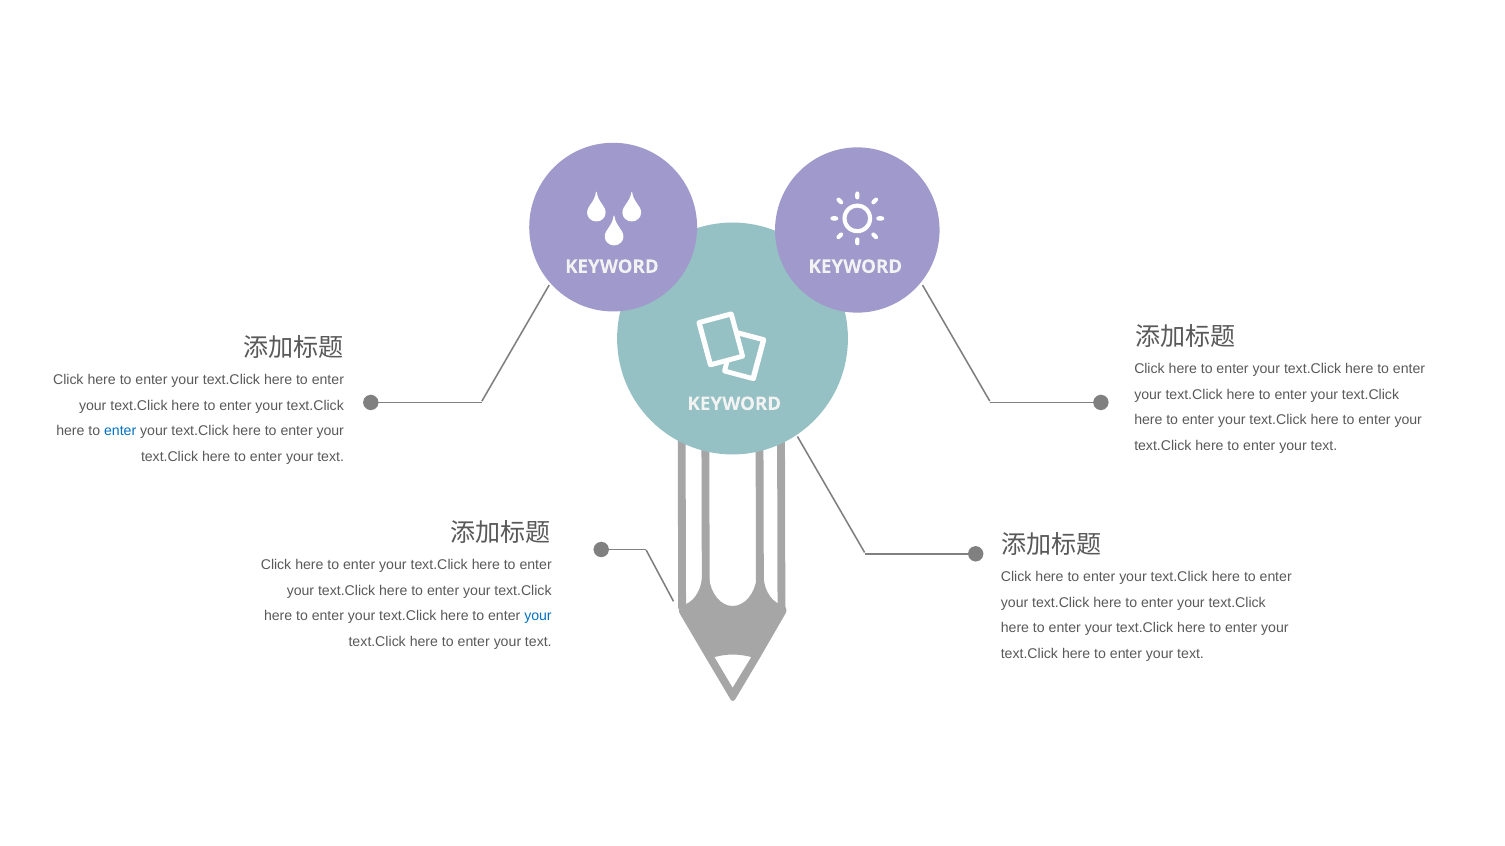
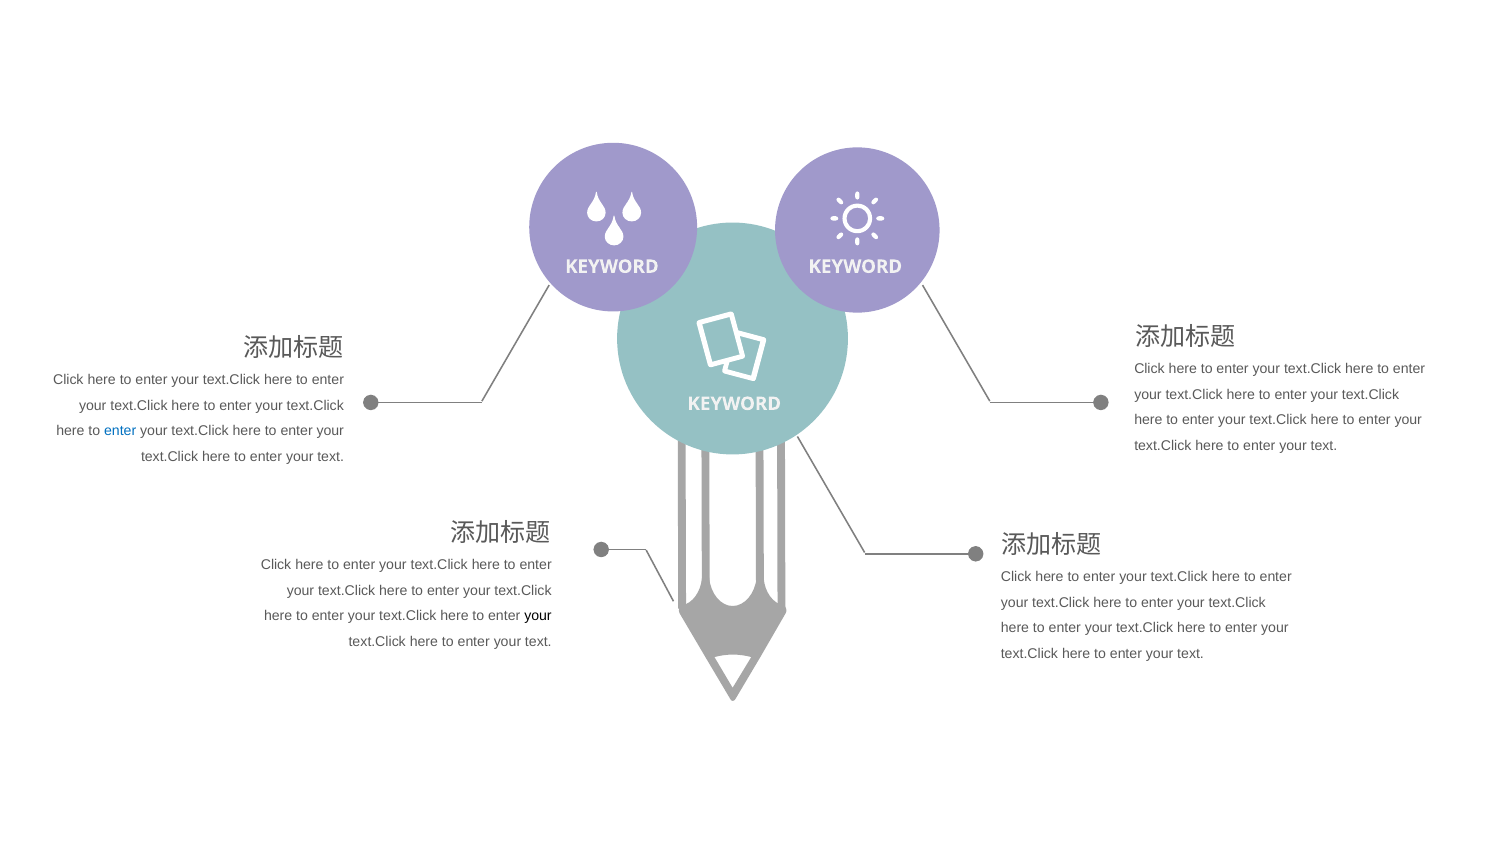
your at (538, 617) colour: blue -> black
